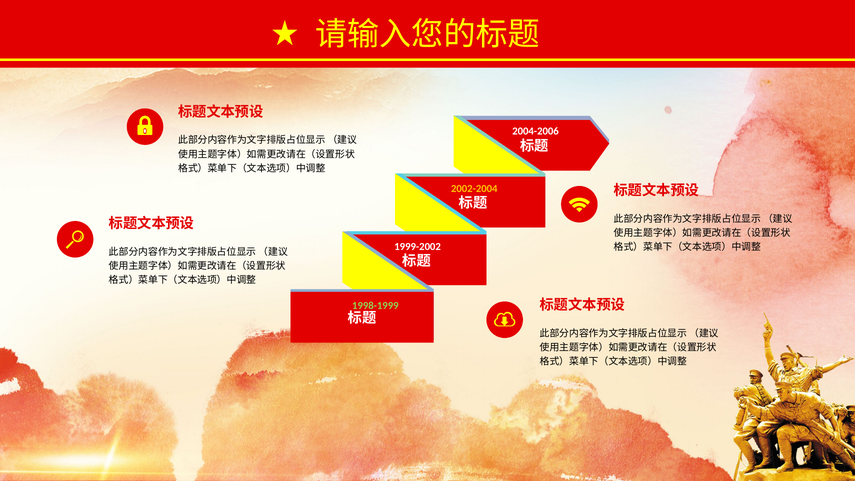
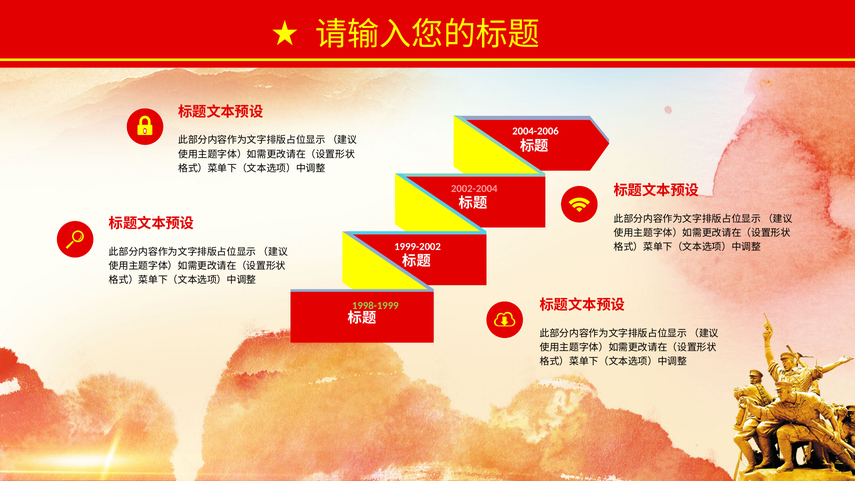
2002-2004 colour: yellow -> pink
